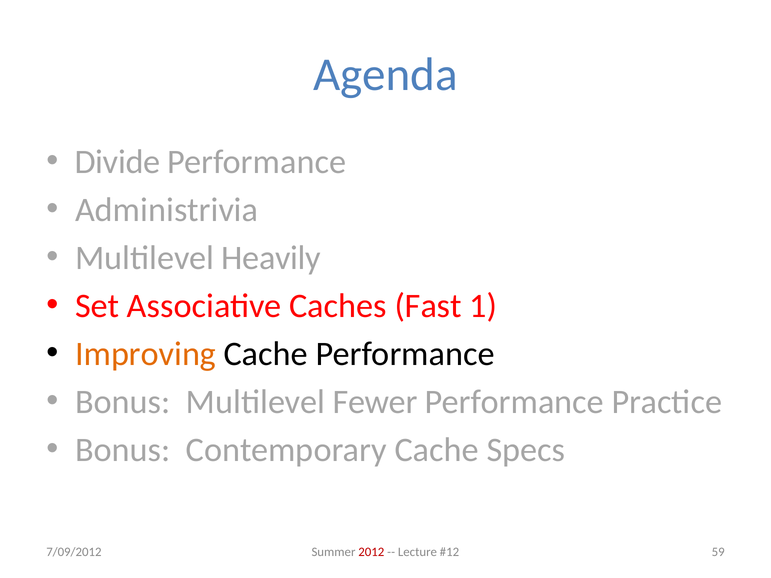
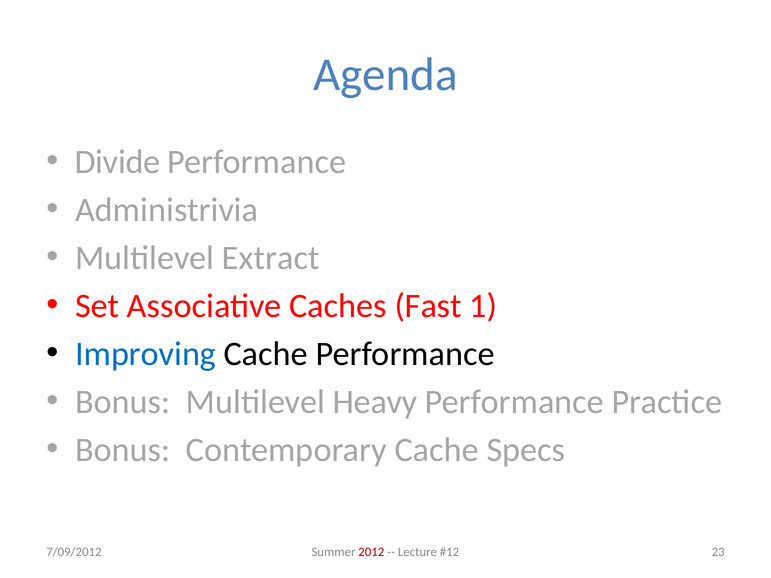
Heavily: Heavily -> Extract
Improving colour: orange -> blue
Fewer: Fewer -> Heavy
59: 59 -> 23
